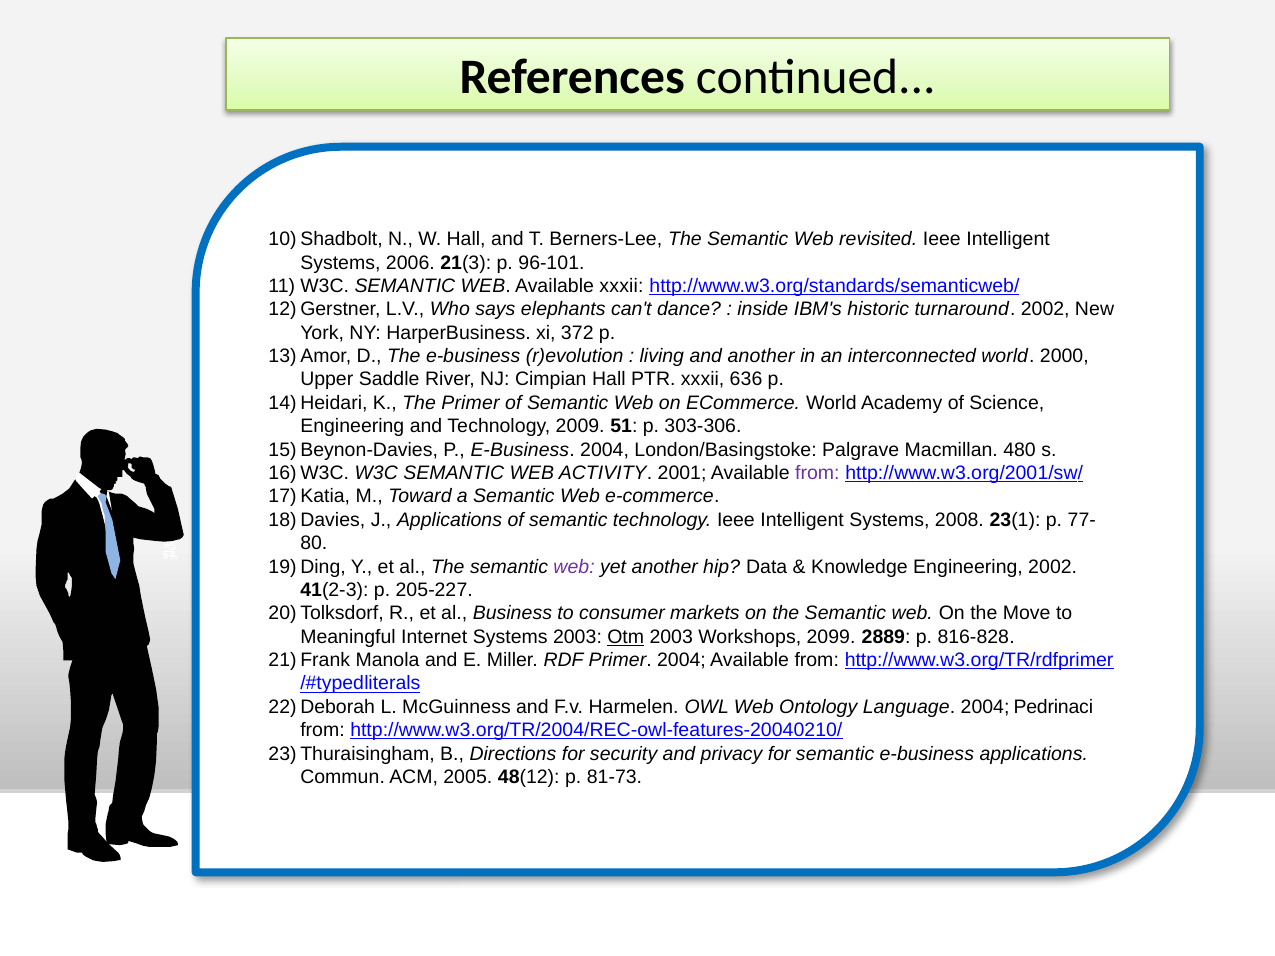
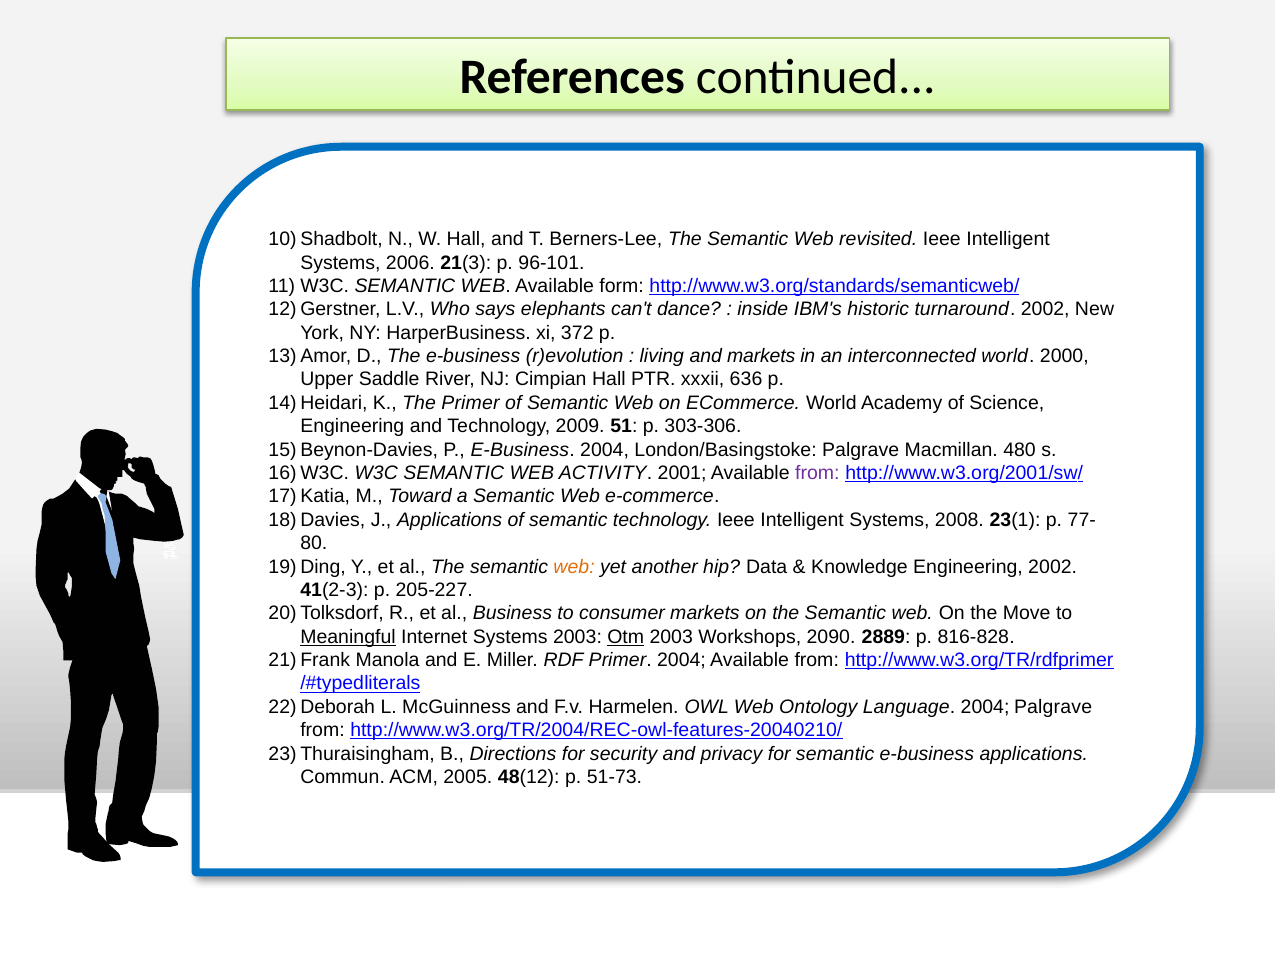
Available xxxii: xxxii -> form
and another: another -> markets
web at (574, 567) colour: purple -> orange
Meaningful underline: none -> present
2099: 2099 -> 2090
2004 Pedrinaci: Pedrinaci -> Palgrave
81-73: 81-73 -> 51-73
